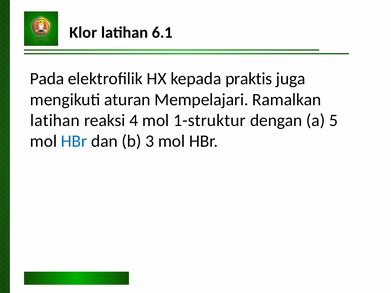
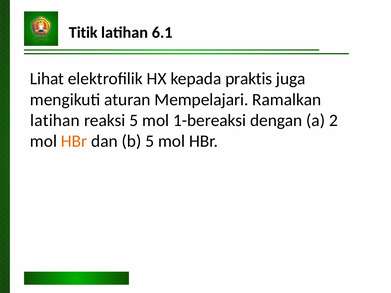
Klor: Klor -> Titik
Pada: Pada -> Lihat
reaksi 4: 4 -> 5
1-struktur: 1-struktur -> 1-bereaksi
5: 5 -> 2
HBr at (74, 141) colour: blue -> orange
b 3: 3 -> 5
